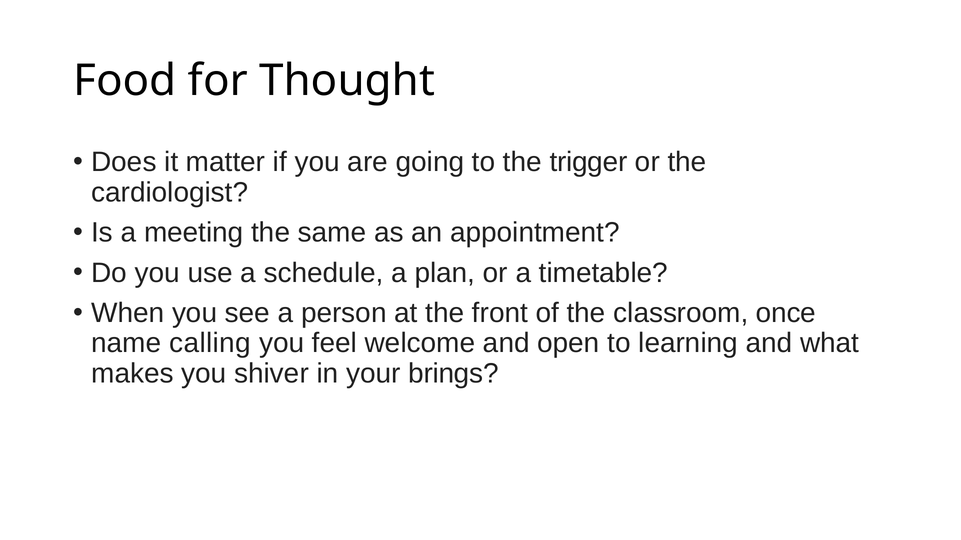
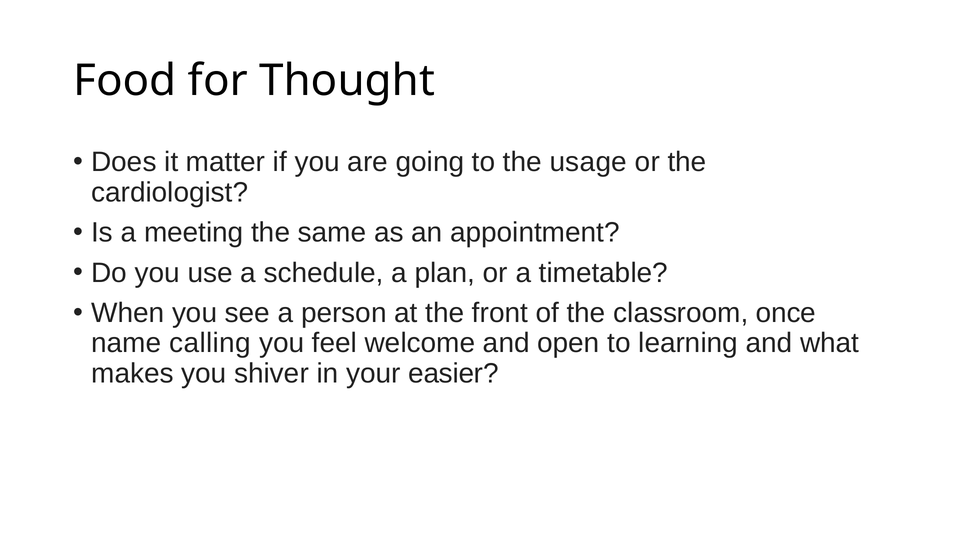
trigger: trigger -> usage
brings: brings -> easier
